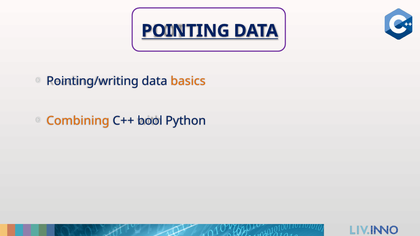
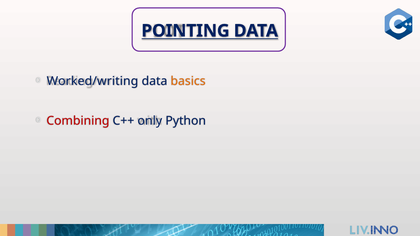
Pointing/writing: Pointing/writing -> Worked/writing
Combining colour: orange -> red
bool: bool -> only
